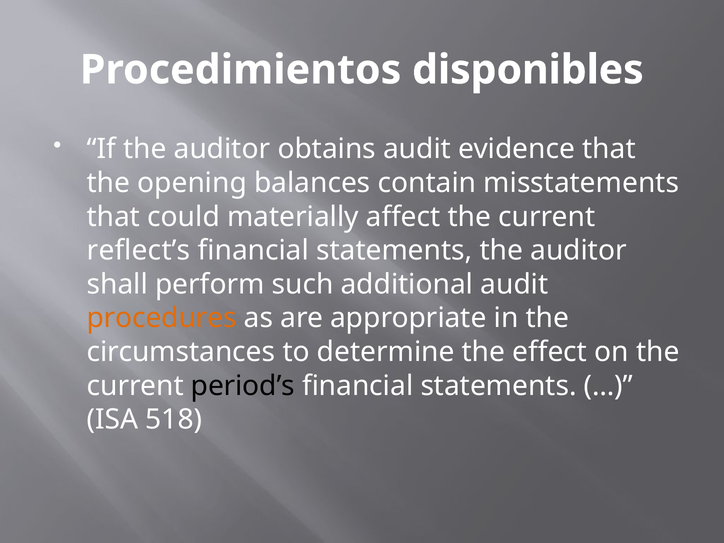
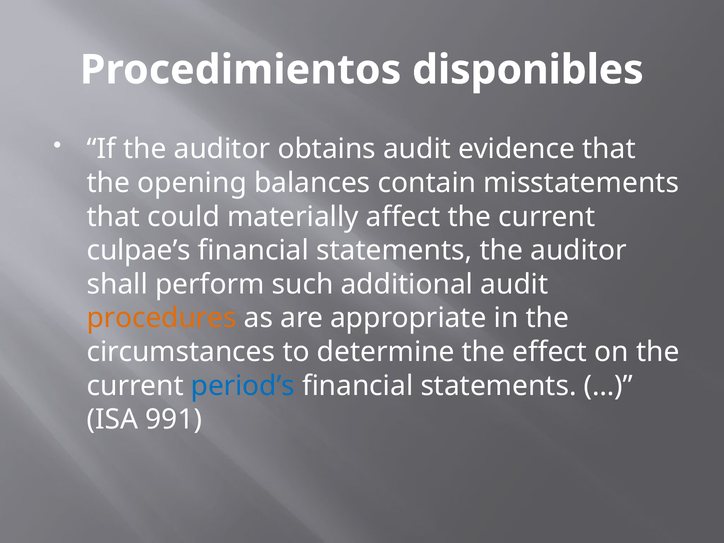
reflect’s: reflect’s -> culpae’s
period’s colour: black -> blue
518: 518 -> 991
